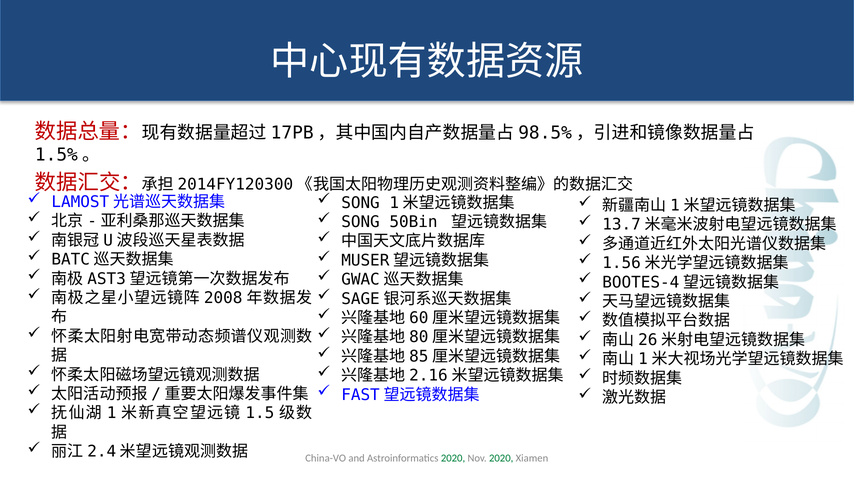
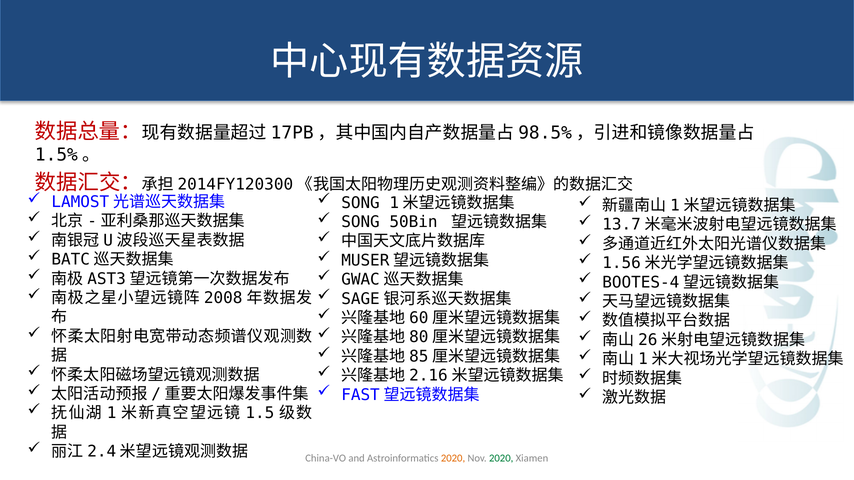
2020 at (453, 459) colour: green -> orange
